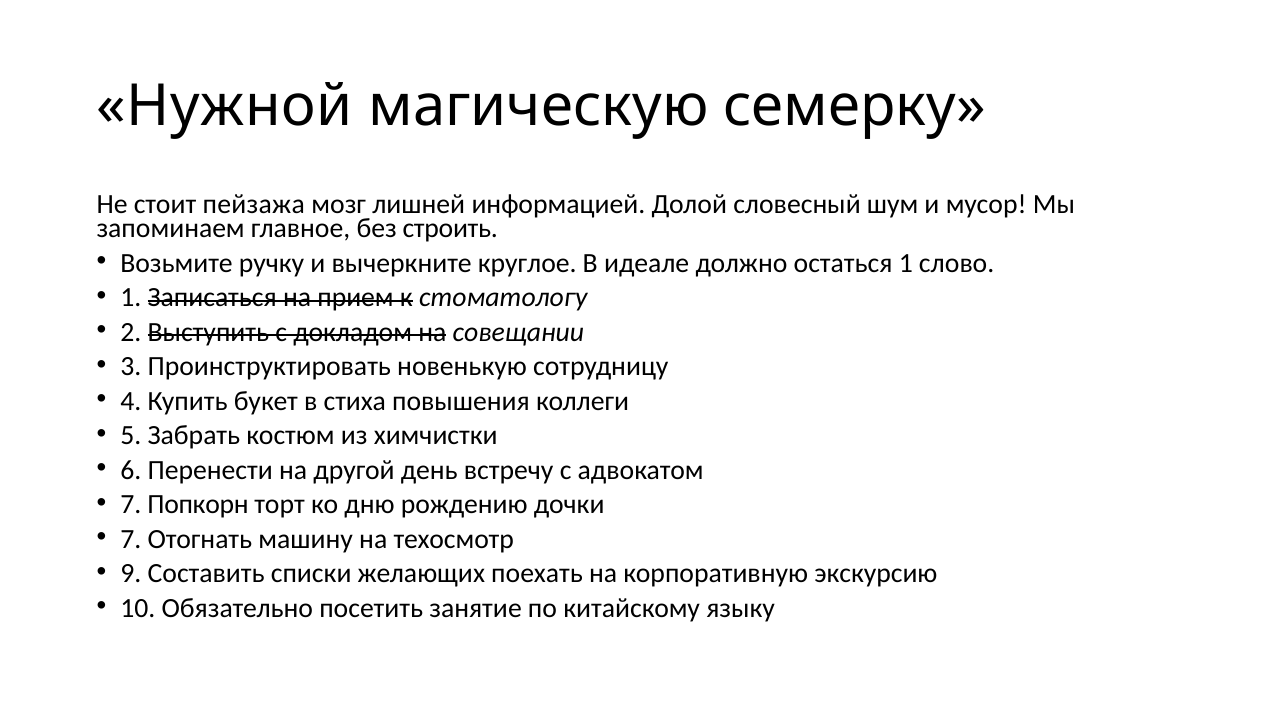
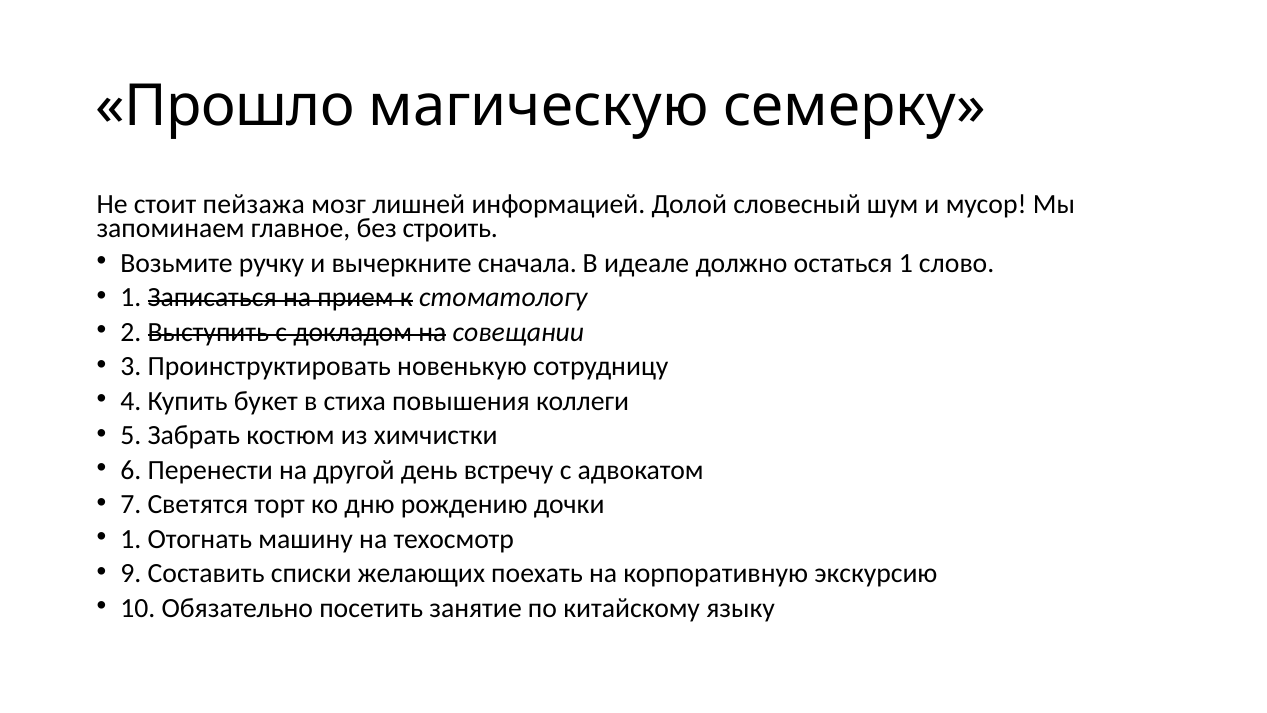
Нужной: Нужной -> Прошло
круглое: круглое -> сначала
Попкорн: Попкорн -> Светятся
7 at (131, 539): 7 -> 1
